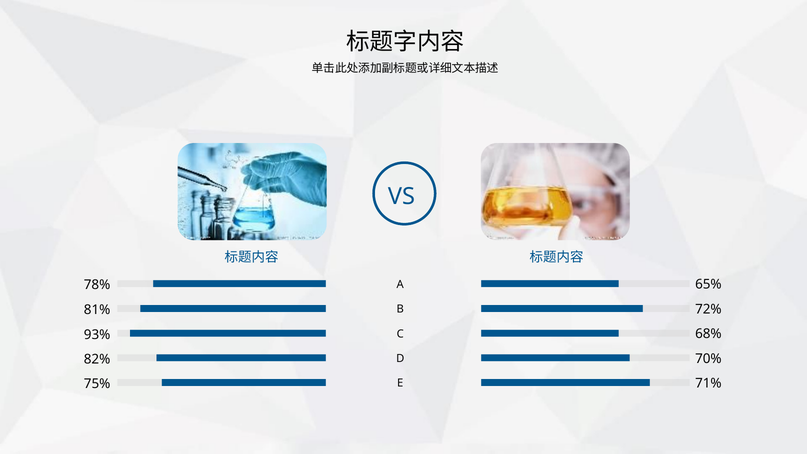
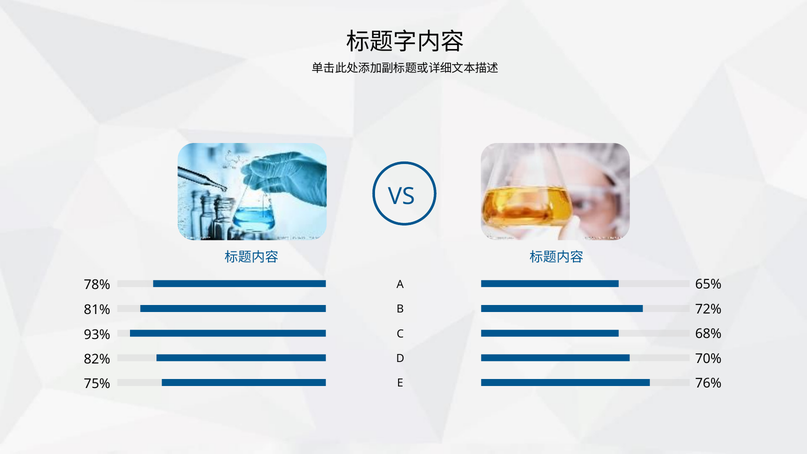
71%: 71% -> 76%
